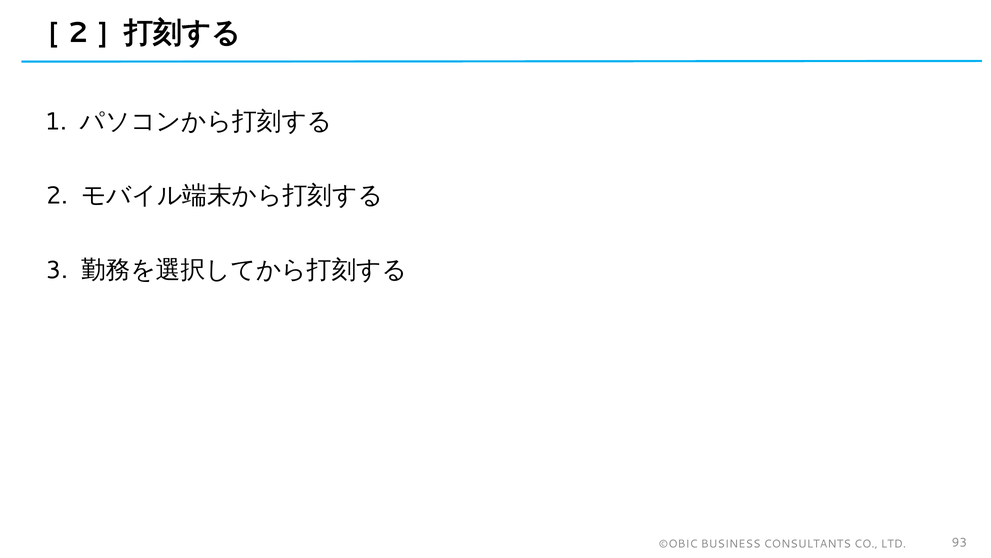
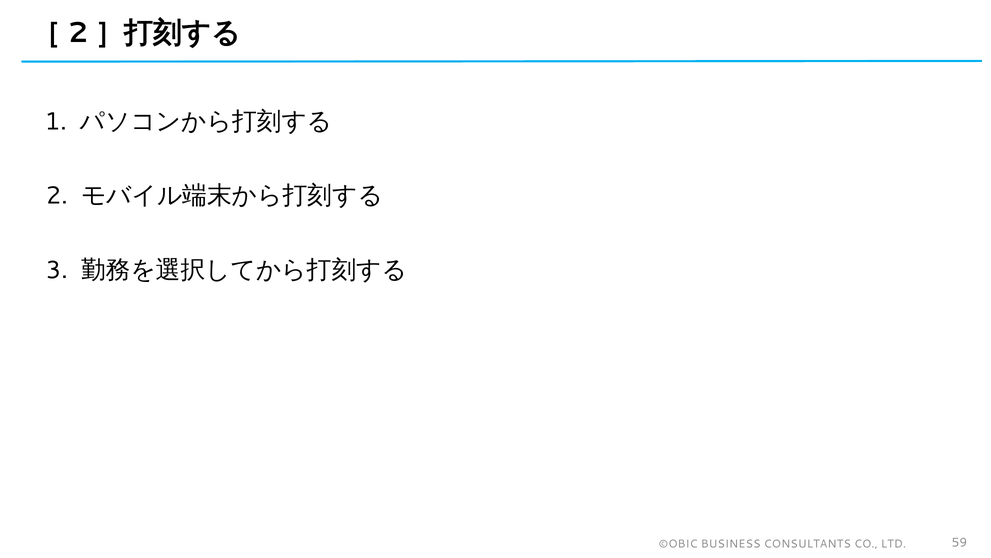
93: 93 -> 59
